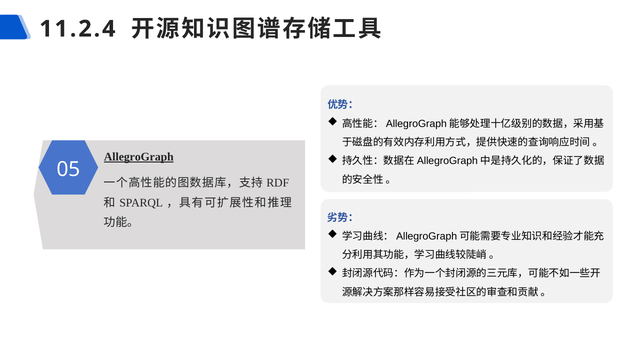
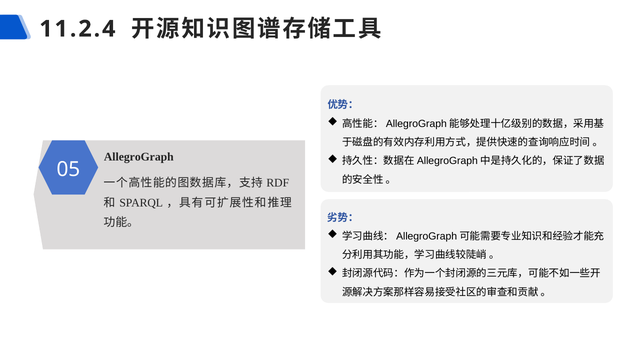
AllegroGraph underline: present -> none
